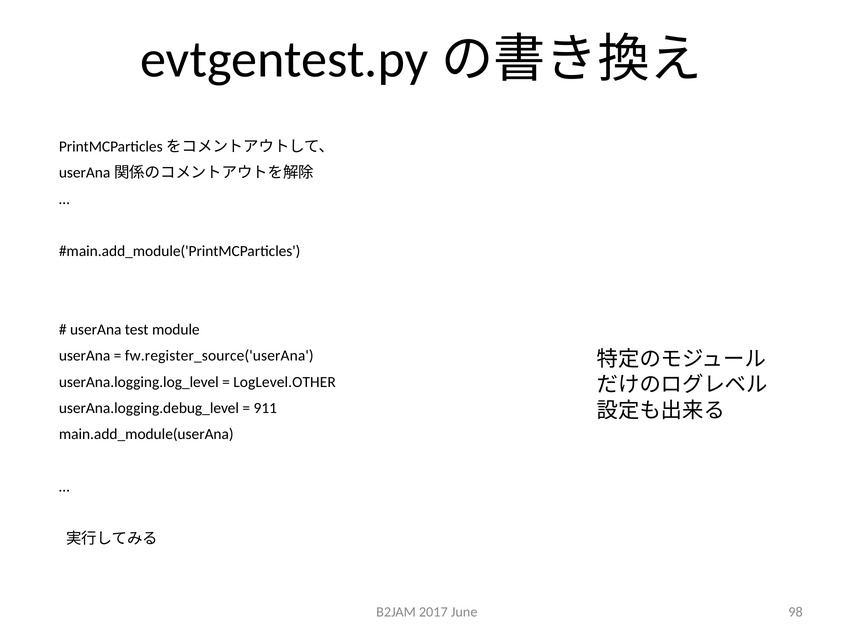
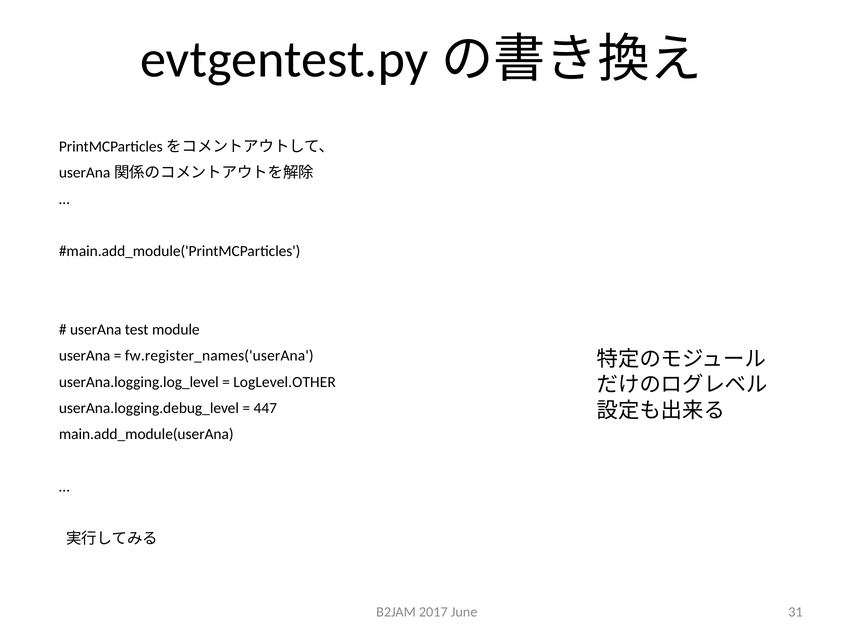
fw.register_source('userAna: fw.register_source('userAna -> fw.register_names('userAna
911: 911 -> 447
98: 98 -> 31
